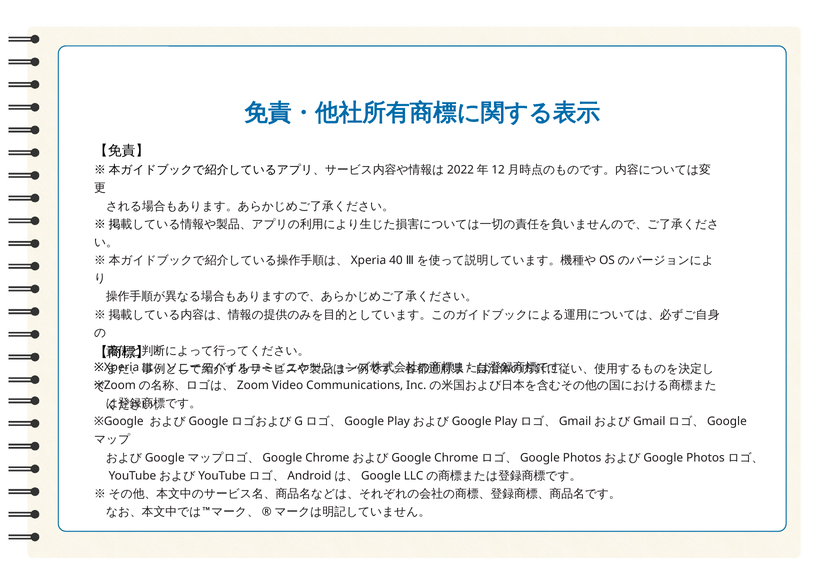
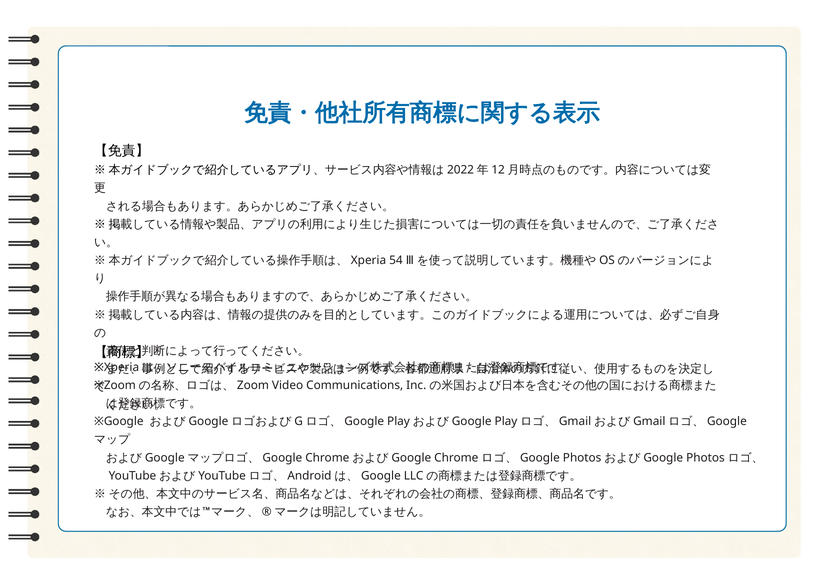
40: 40 -> 54
